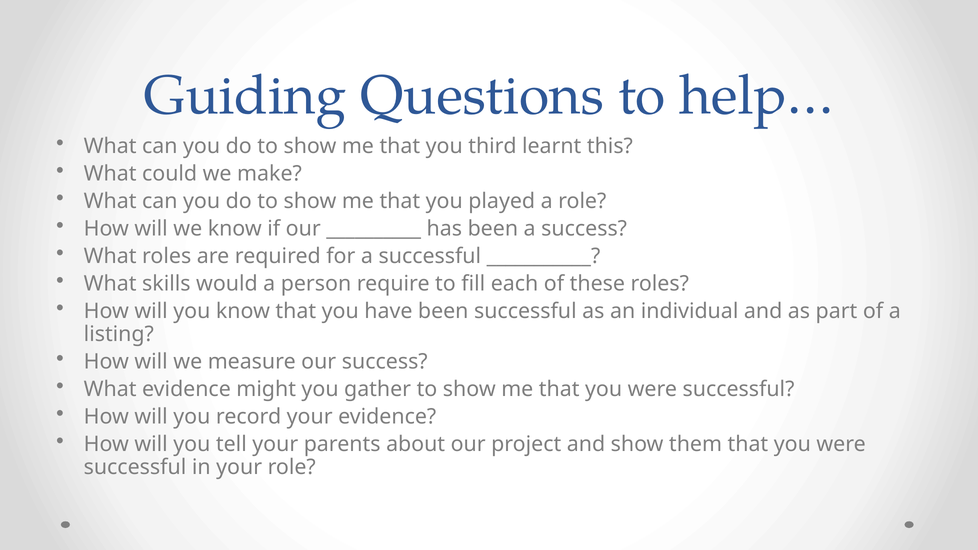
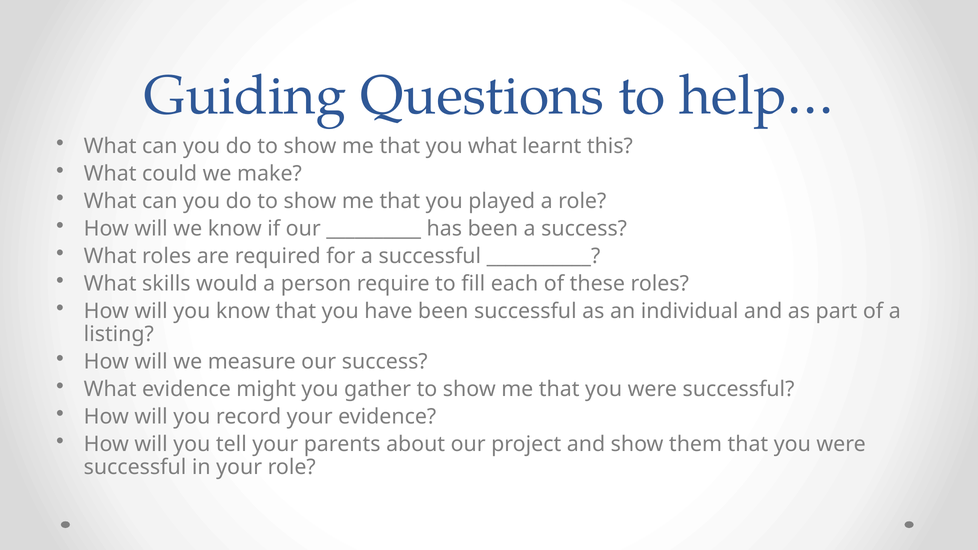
you third: third -> what
